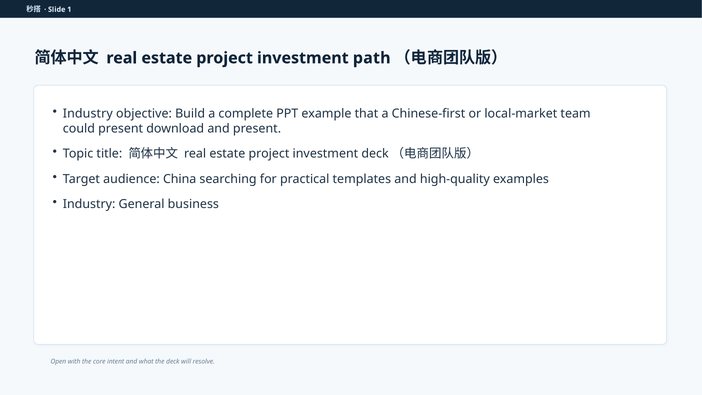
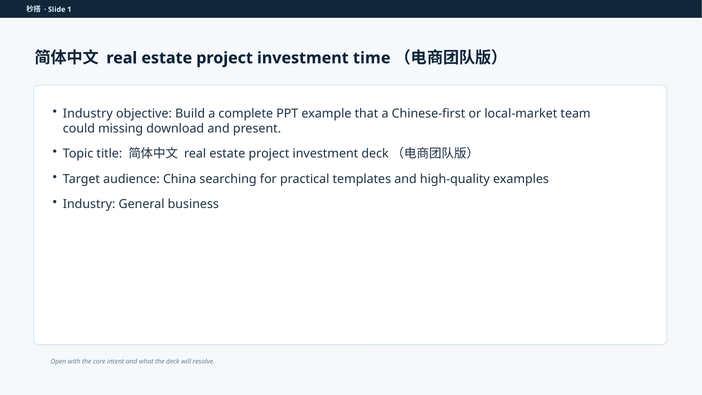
path: path -> time
could present: present -> missing
